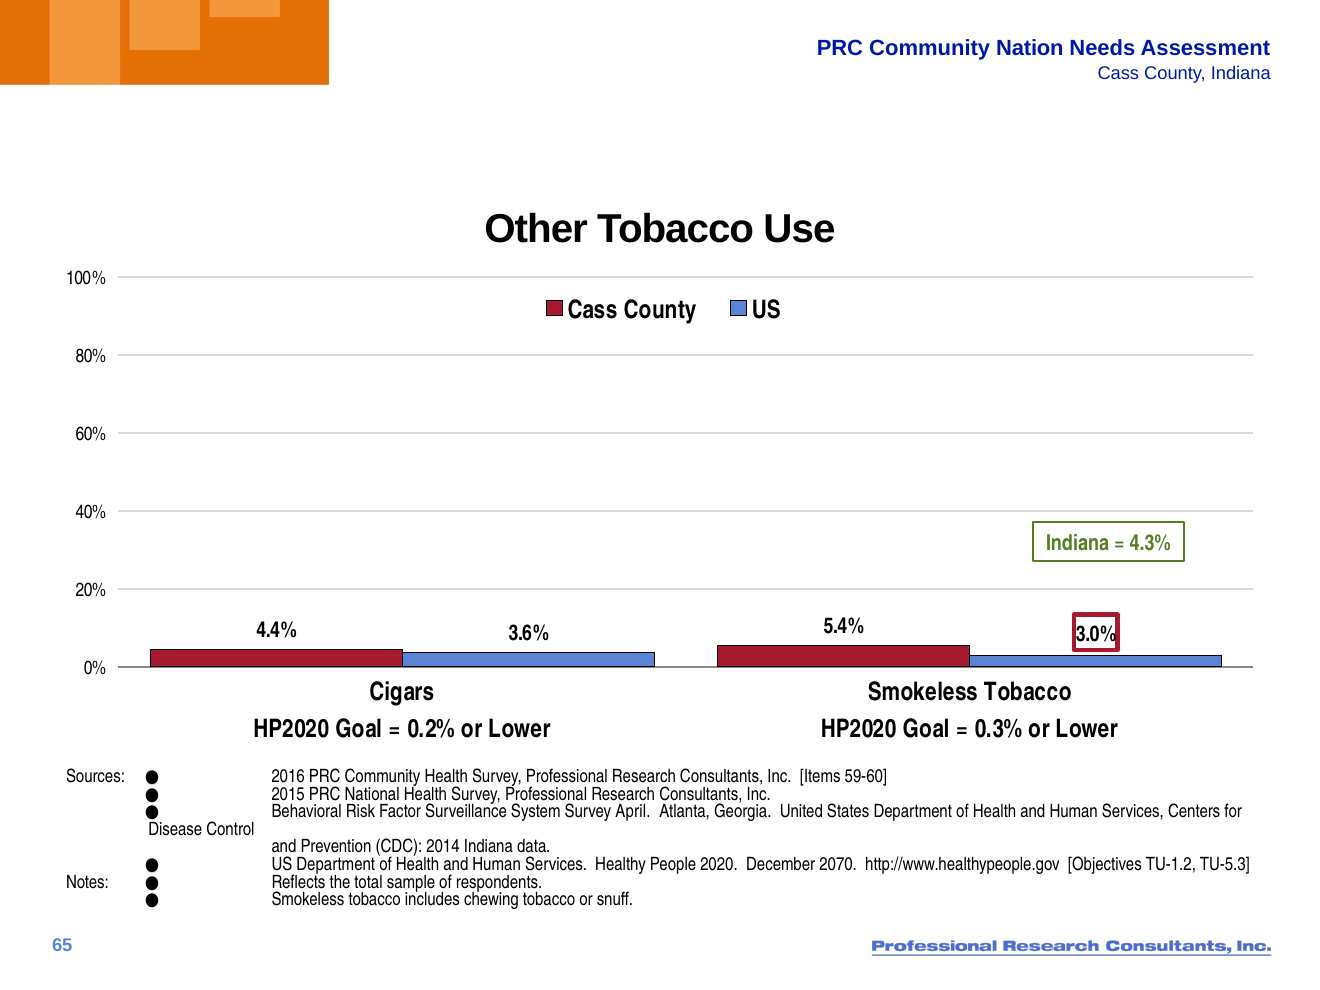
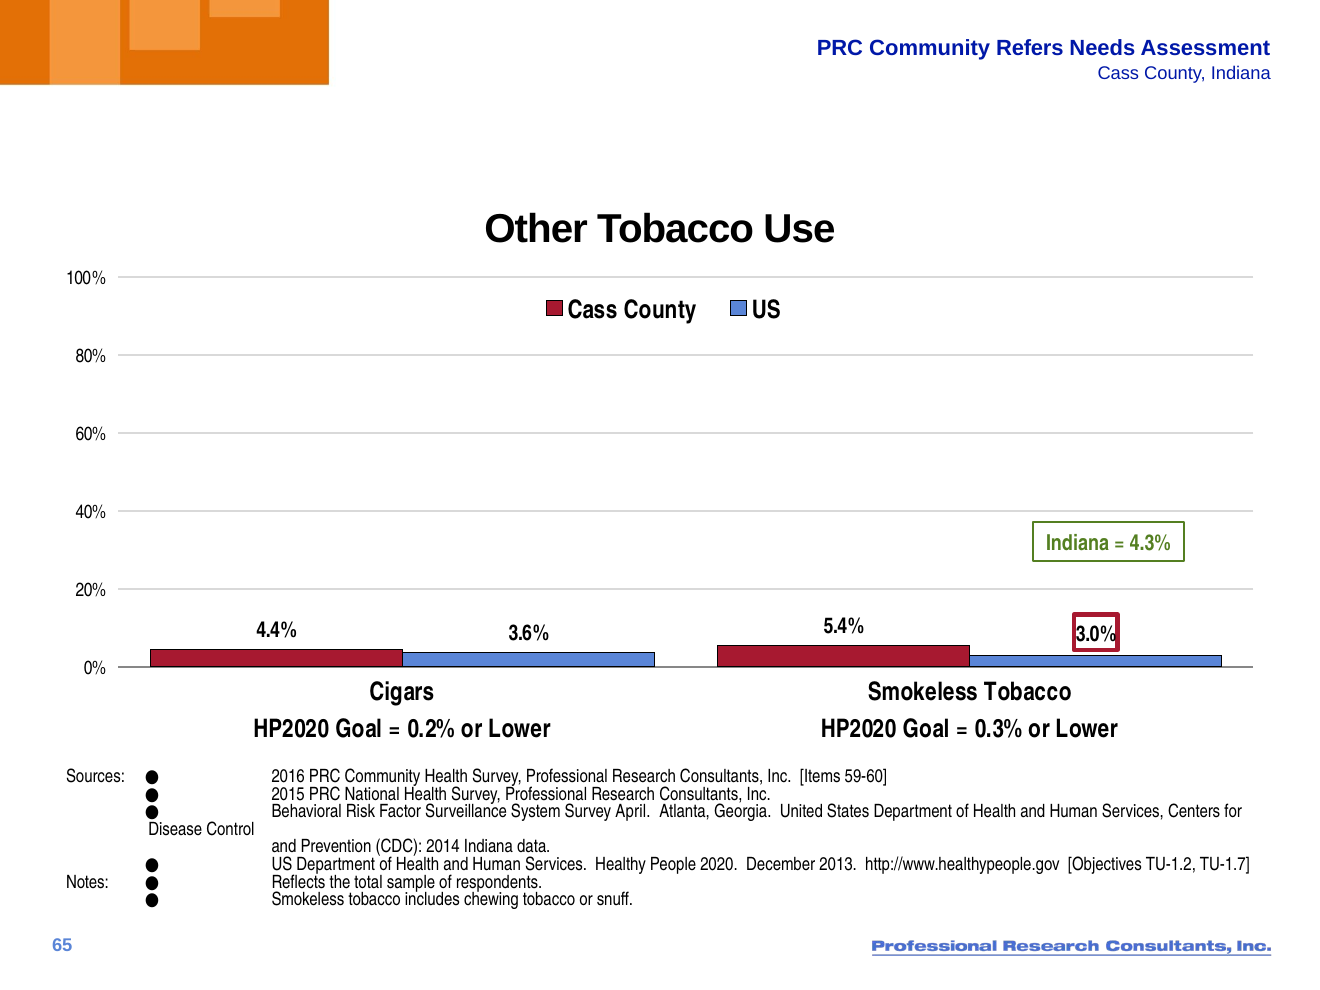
Nation: Nation -> Refers
2070: 2070 -> 2013
TU-5.3: TU-5.3 -> TU-1.7
